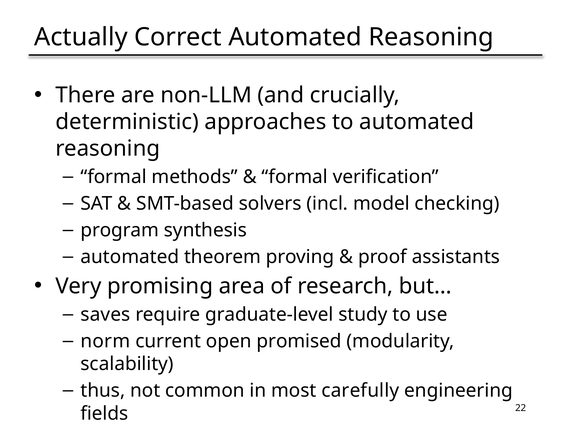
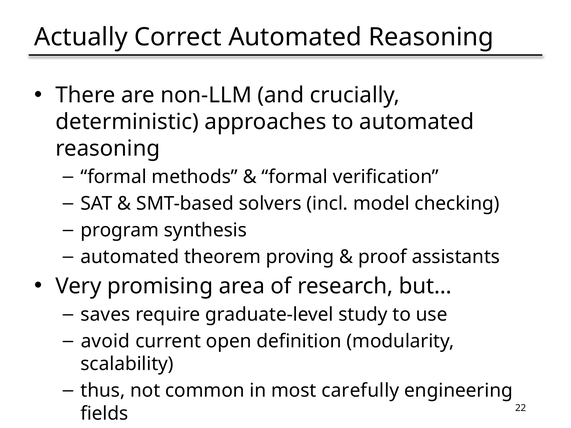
norm: norm -> avoid
promised: promised -> definition
